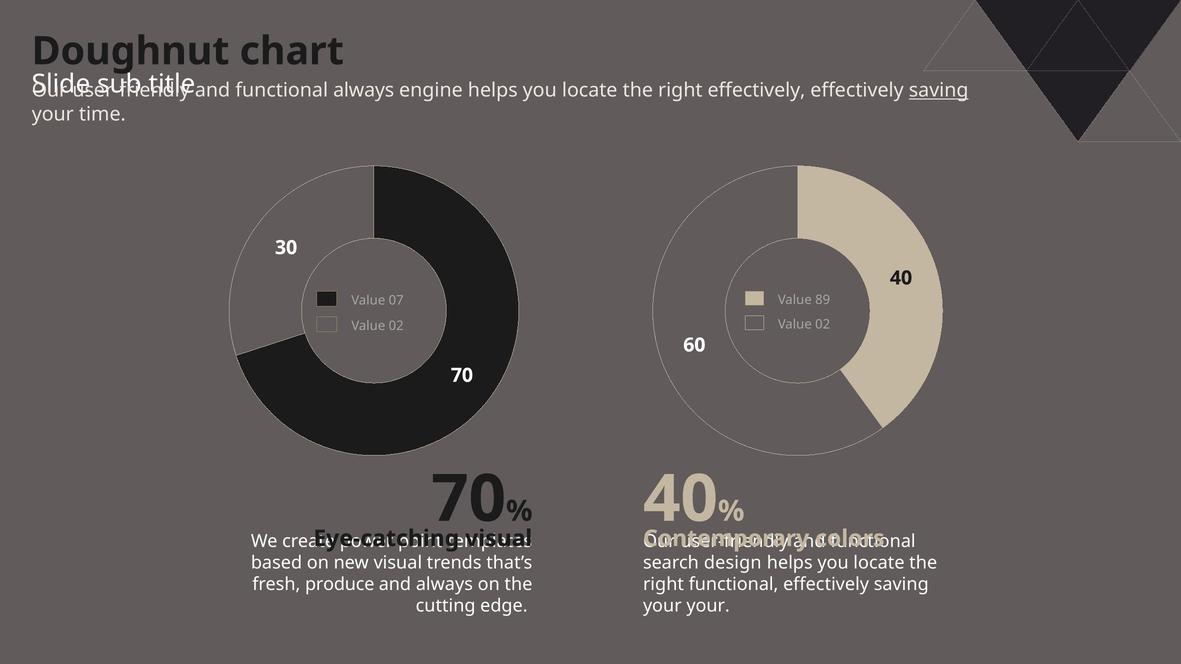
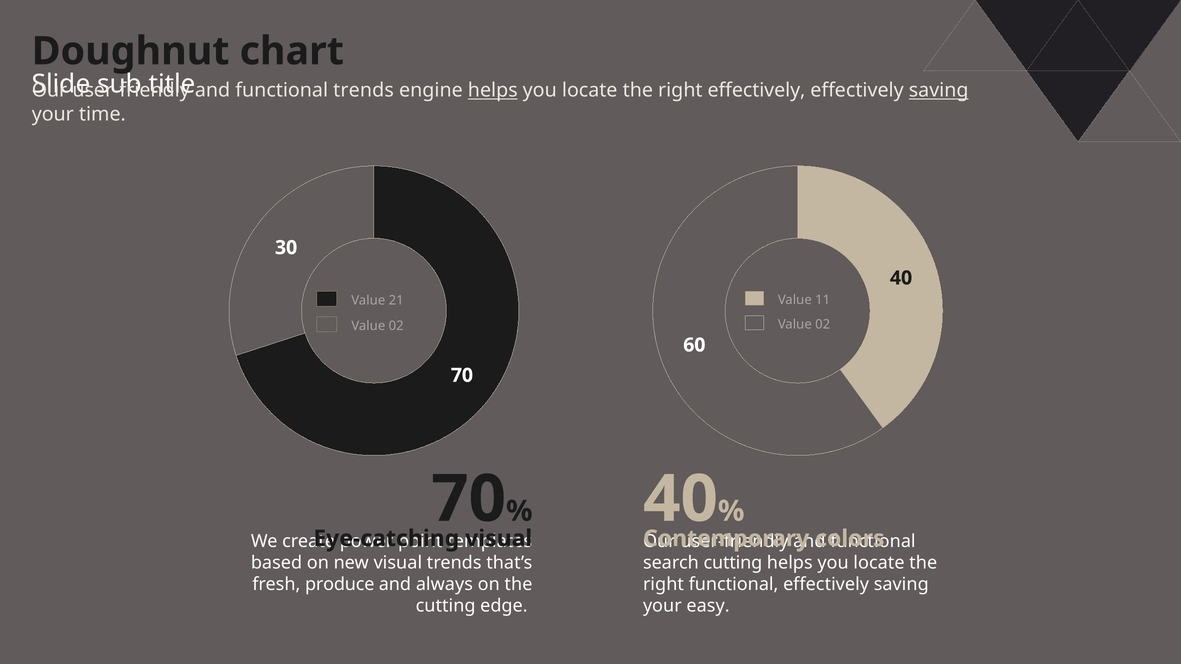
functional always: always -> trends
helps at (493, 91) underline: none -> present
89: 89 -> 11
07: 07 -> 21
search design: design -> cutting
your your: your -> easy
